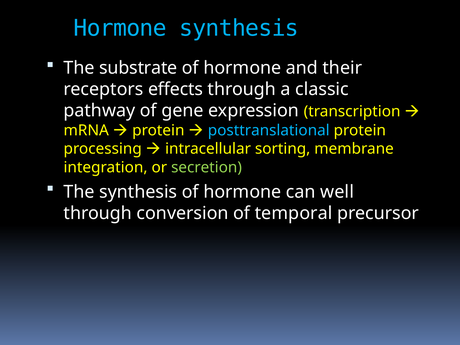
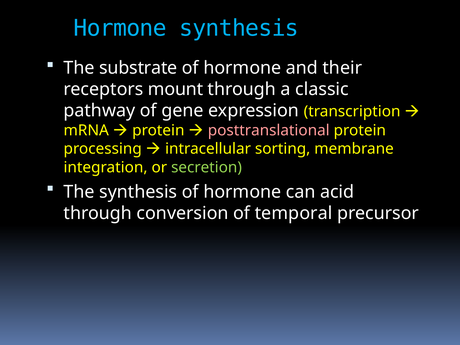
effects: effects -> mount
posttranslational colour: light blue -> pink
well: well -> acid
